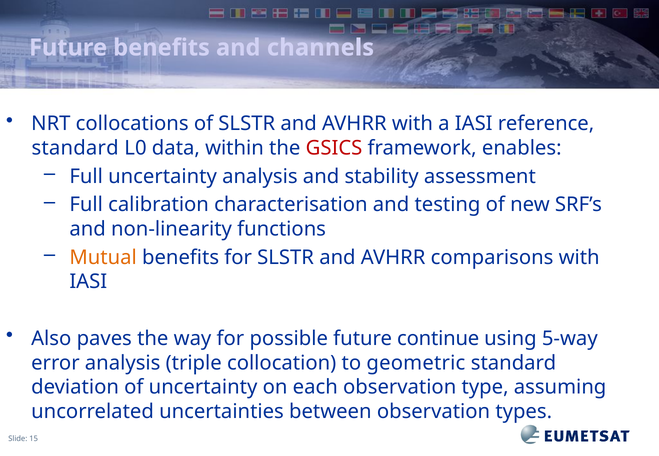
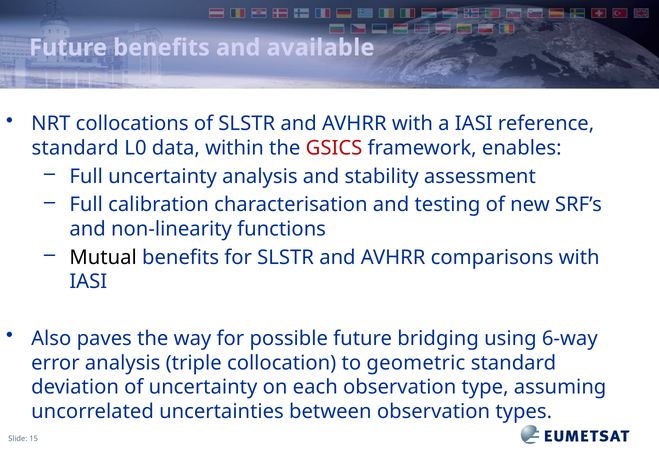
channels: channels -> available
Mutual colour: orange -> black
continue: continue -> bridging
5-way: 5-way -> 6-way
